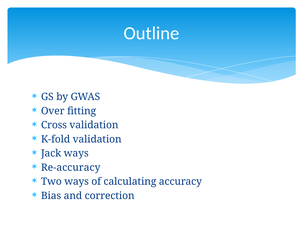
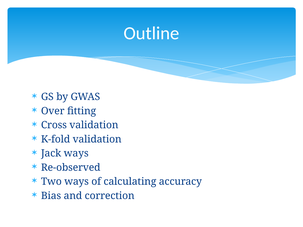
Re-accuracy: Re-accuracy -> Re-observed
